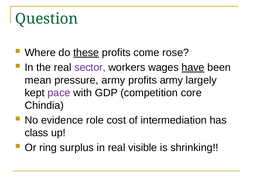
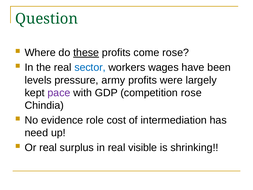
sector colour: purple -> blue
have underline: present -> none
mean: mean -> levels
profits army: army -> were
competition core: core -> rose
class: class -> need
Or ring: ring -> real
